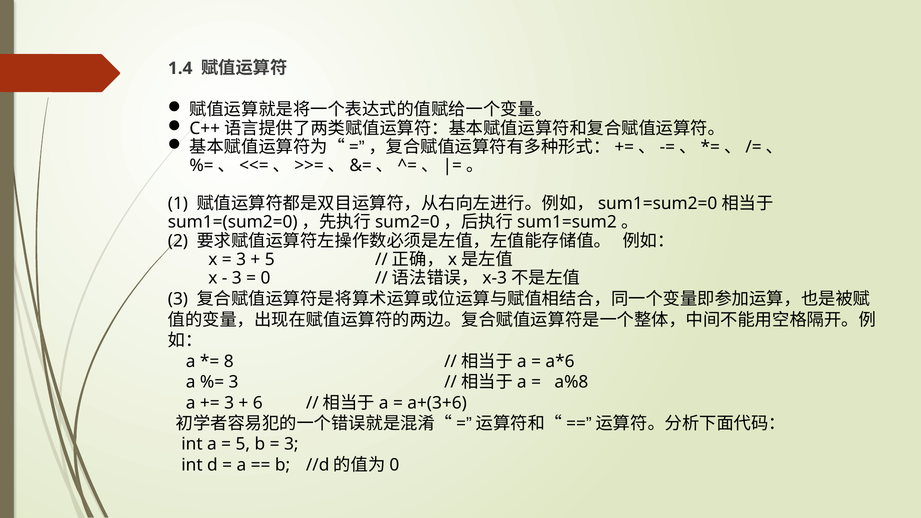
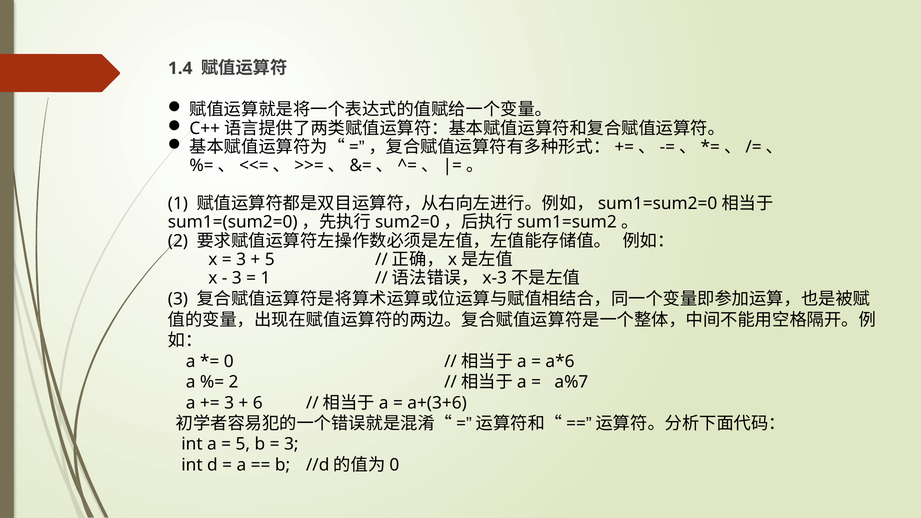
0 at (266, 278): 0 -> 1
8: 8 -> 0
3 at (234, 382): 3 -> 2
a%8: a%8 -> a%7
